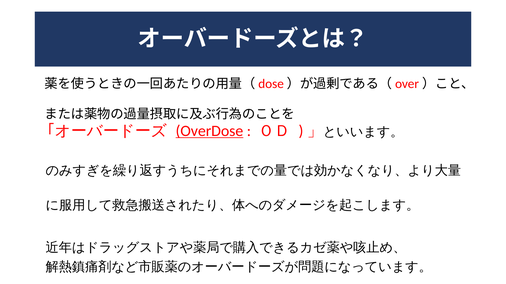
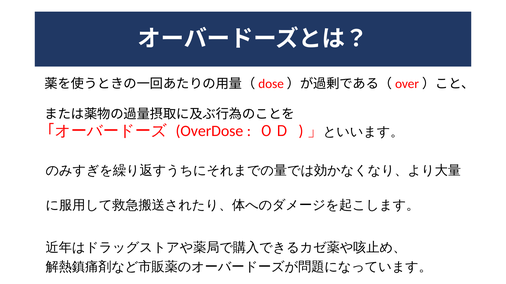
OverDose underline: present -> none
